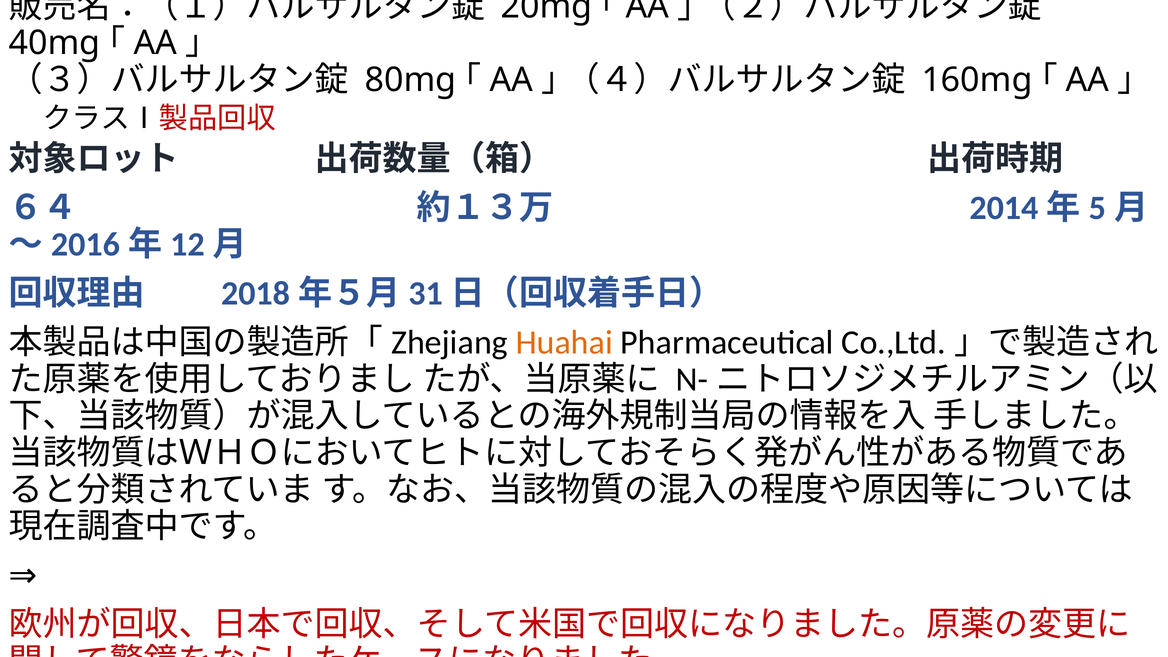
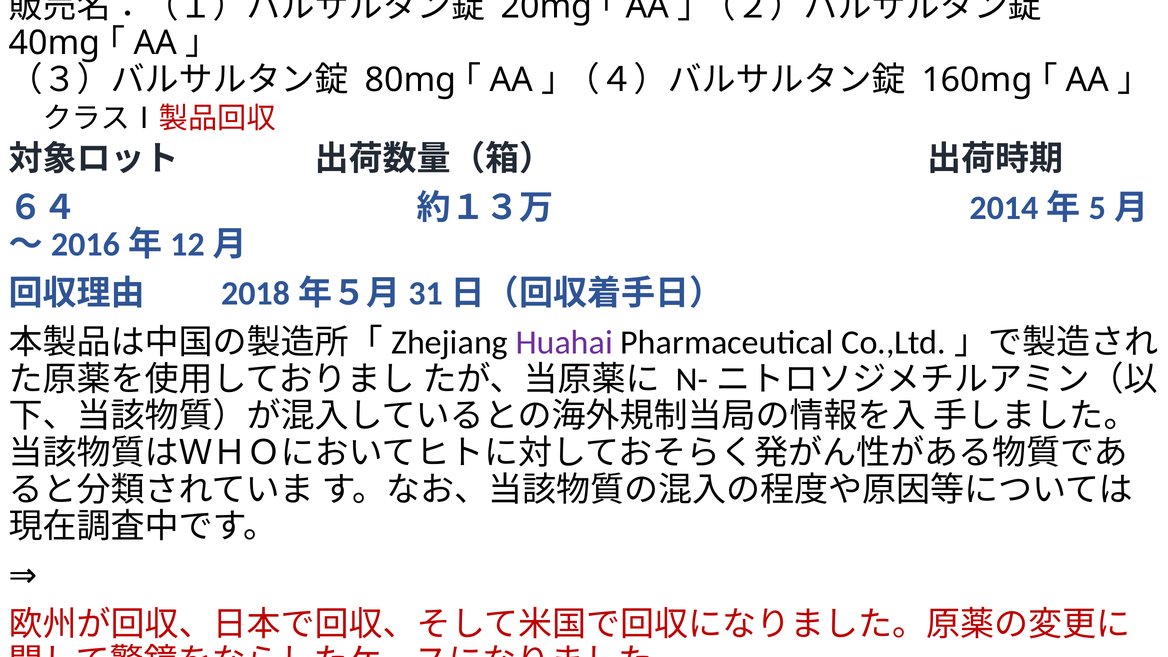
Huahai colour: orange -> purple
